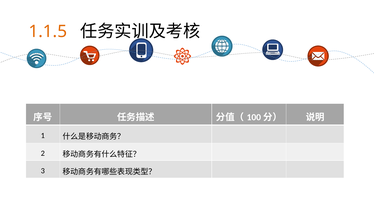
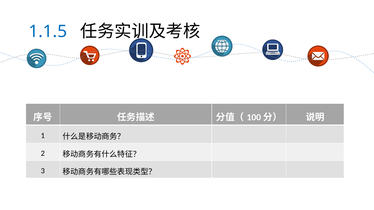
1.1.5 colour: orange -> blue
